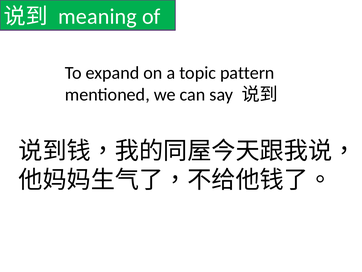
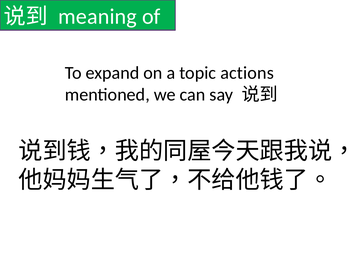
pattern: pattern -> actions
